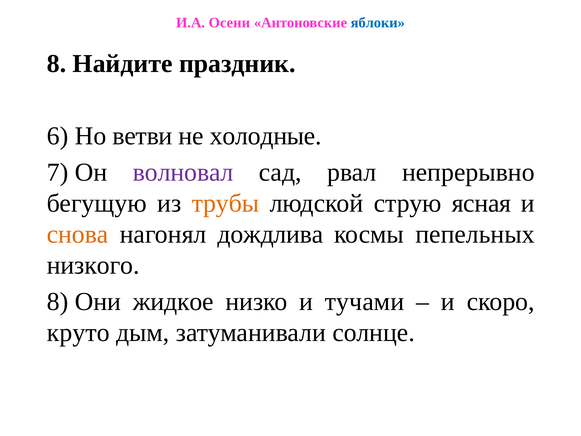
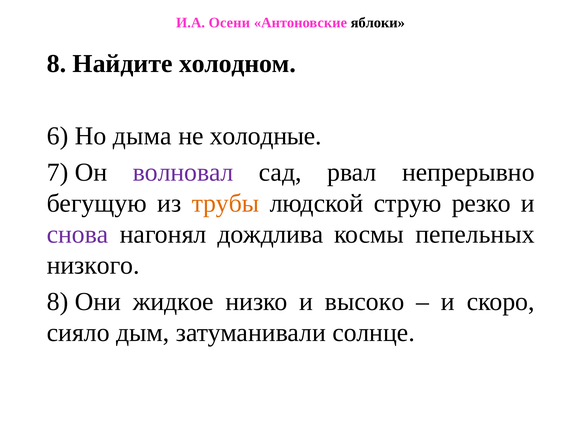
яблоки colour: blue -> black
праздник: праздник -> холодном
ветви: ветви -> дыма
ясная: ясная -> резко
снова colour: orange -> purple
тучами: тучами -> высоко
круто: круто -> сияло
